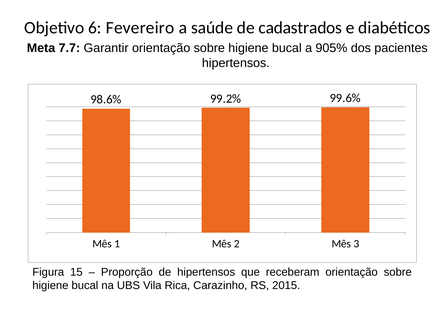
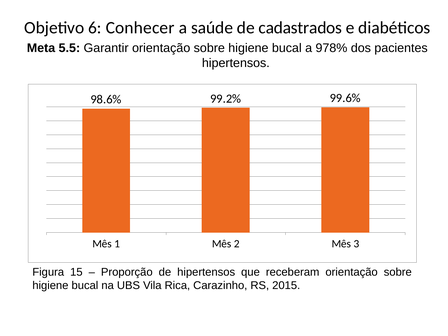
Fevereiro: Fevereiro -> Conhecer
7.7: 7.7 -> 5.5
905%: 905% -> 978%
